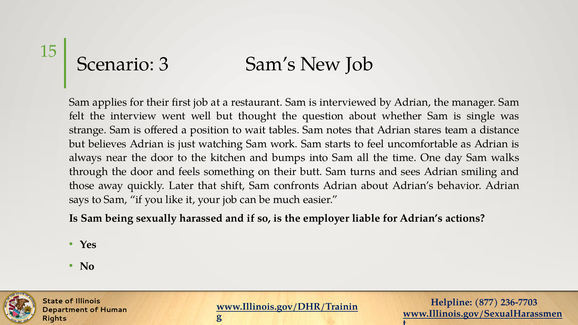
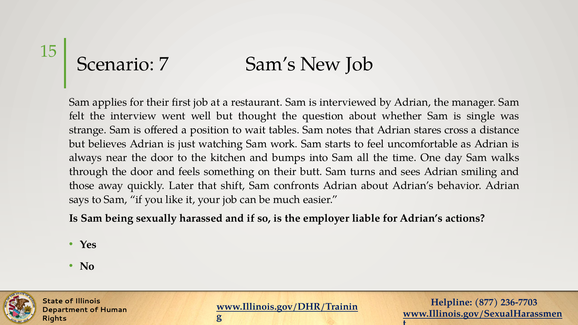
3: 3 -> 7
team: team -> cross
